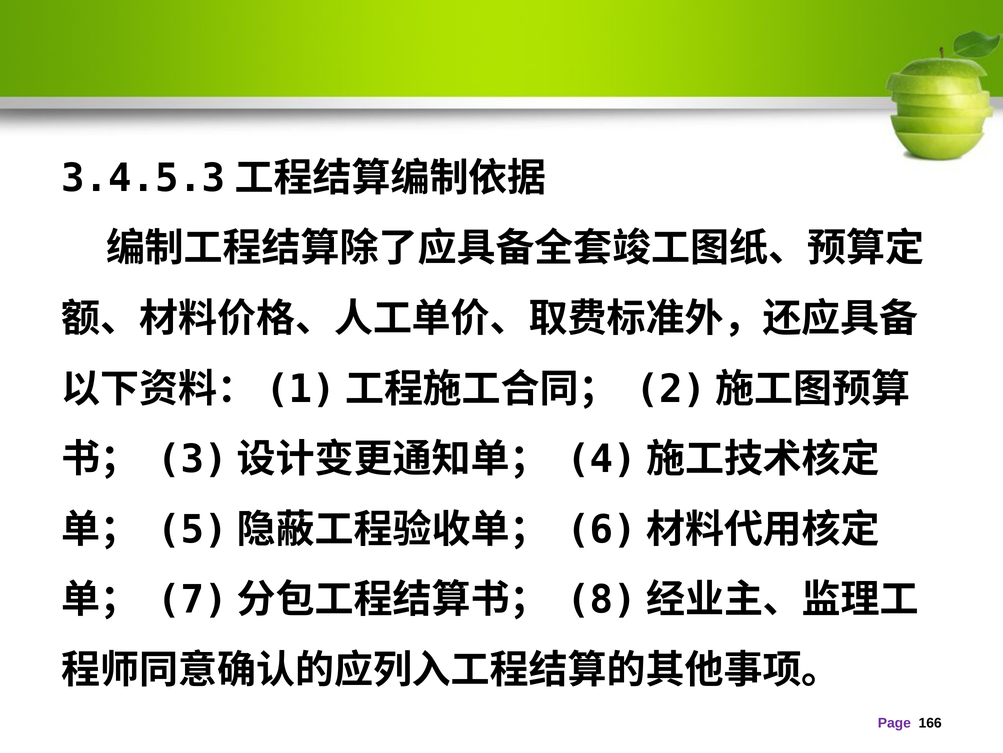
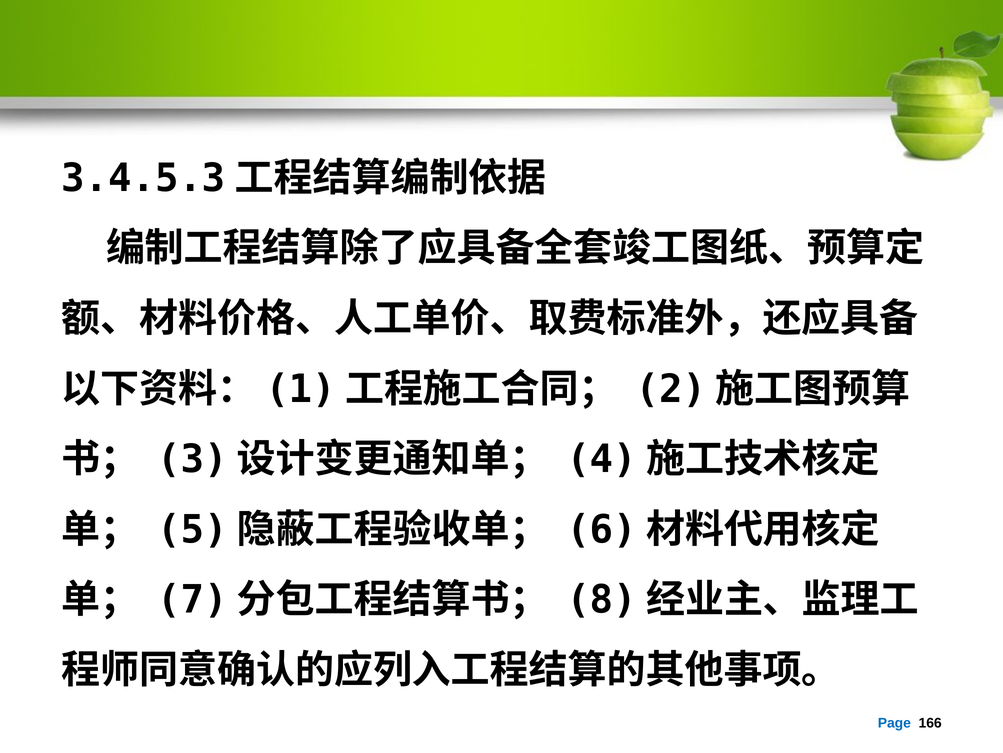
Page colour: purple -> blue
